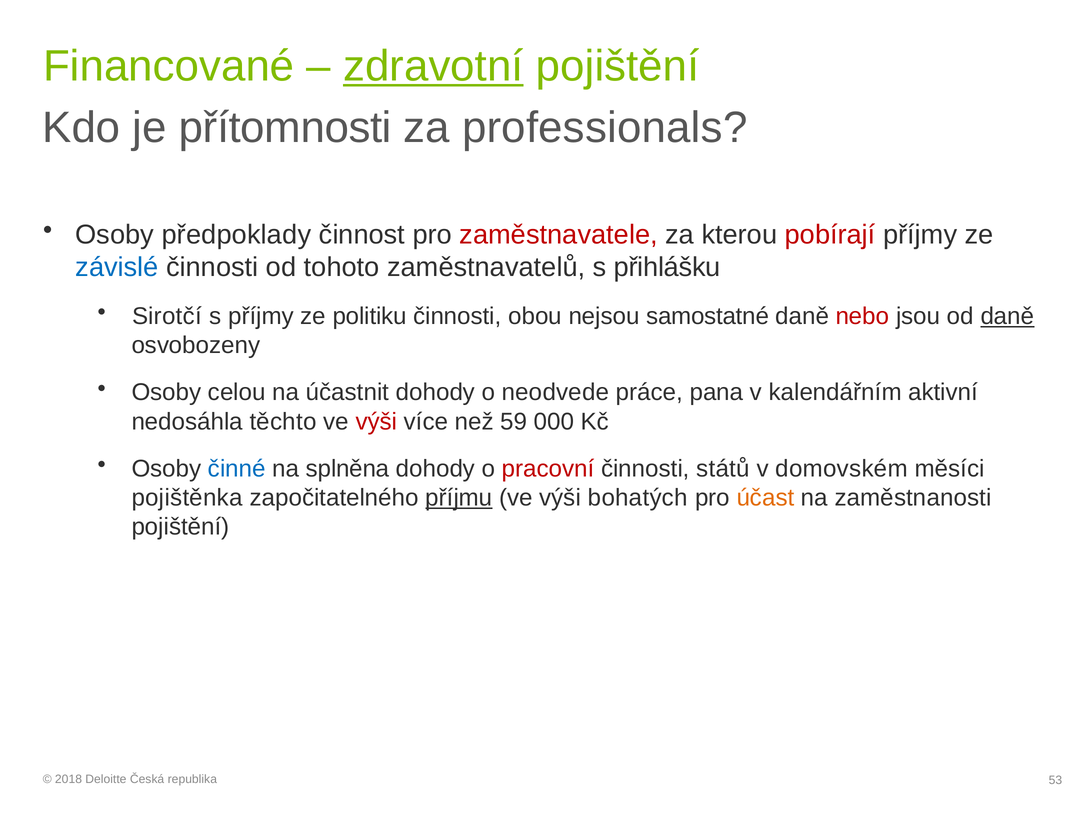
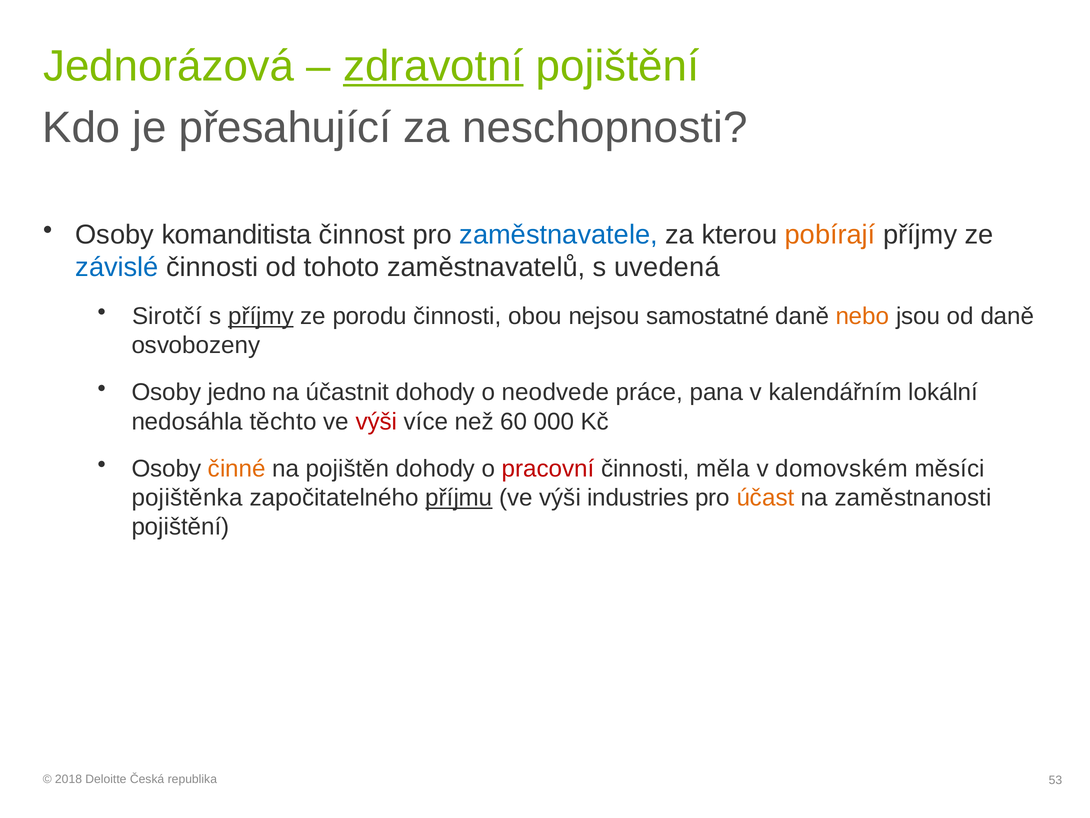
Financované: Financované -> Jednorázová
přítomnosti: přítomnosti -> přesahující
professionals: professionals -> neschopnosti
předpoklady: předpoklady -> komanditista
zaměstnavatele colour: red -> blue
pobírají colour: red -> orange
přihlášku: přihlášku -> uvedená
příjmy at (261, 316) underline: none -> present
politiku: politiku -> porodu
nebo colour: red -> orange
daně at (1007, 316) underline: present -> none
celou: celou -> jedno
aktivní: aktivní -> lokální
59: 59 -> 60
činné colour: blue -> orange
splněna: splněna -> pojištěn
států: států -> měla
bohatých: bohatých -> industries
